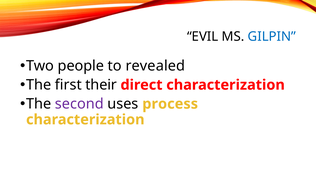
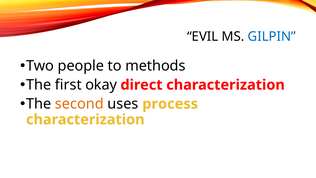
revealed: revealed -> methods
their: their -> okay
second colour: purple -> orange
